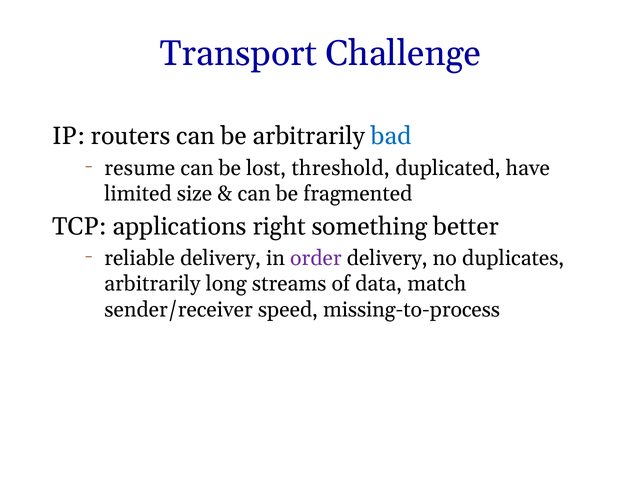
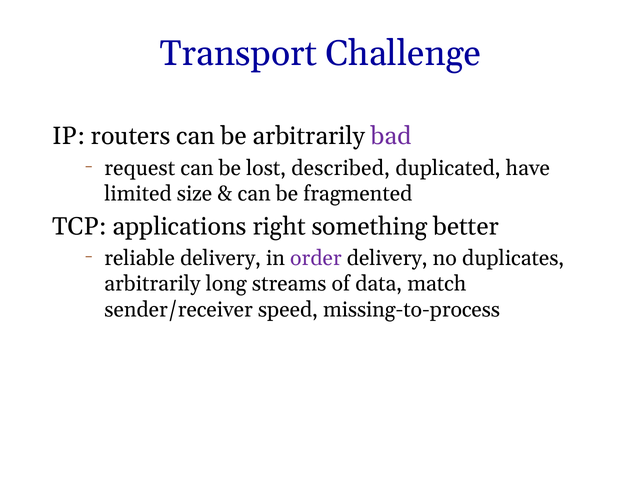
bad colour: blue -> purple
resume: resume -> request
threshold: threshold -> described
